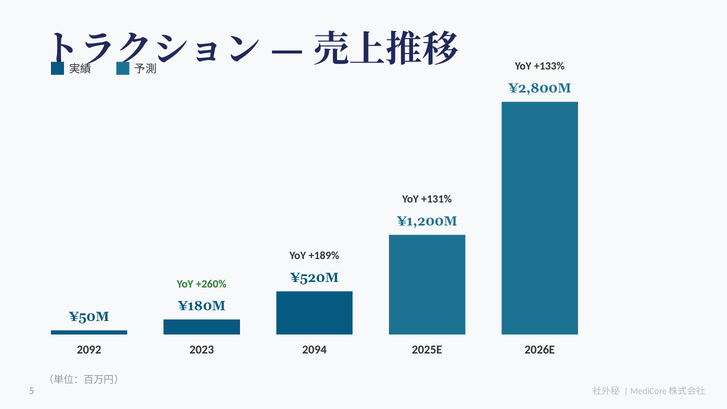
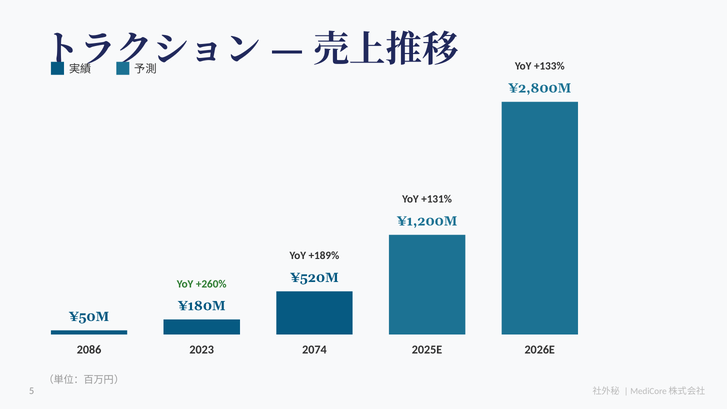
2092: 2092 -> 2086
2094: 2094 -> 2074
